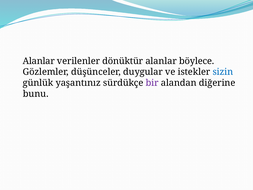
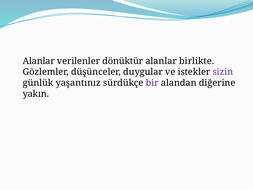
böylece: böylece -> birlikte
sizin colour: blue -> purple
bunu: bunu -> yakın
